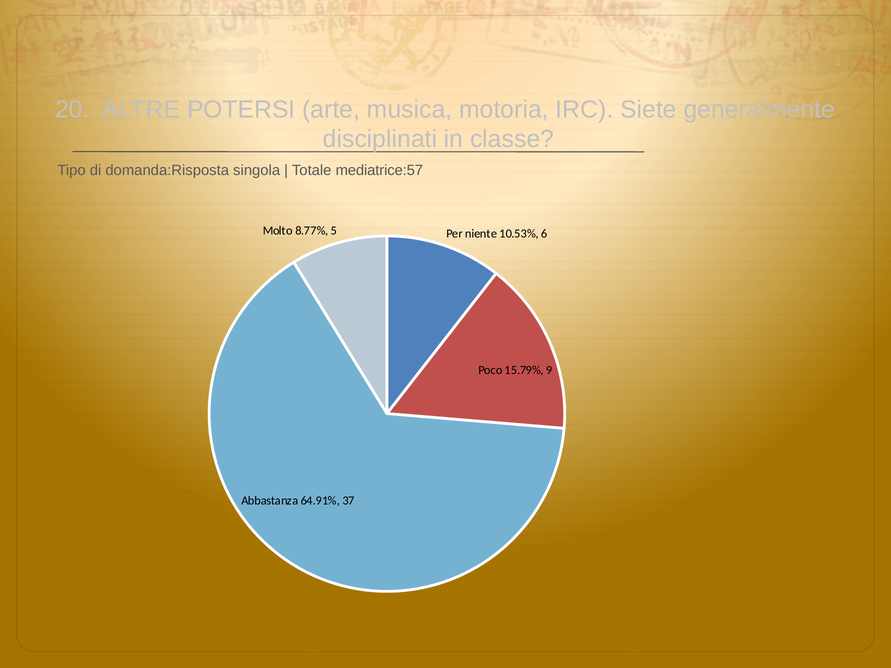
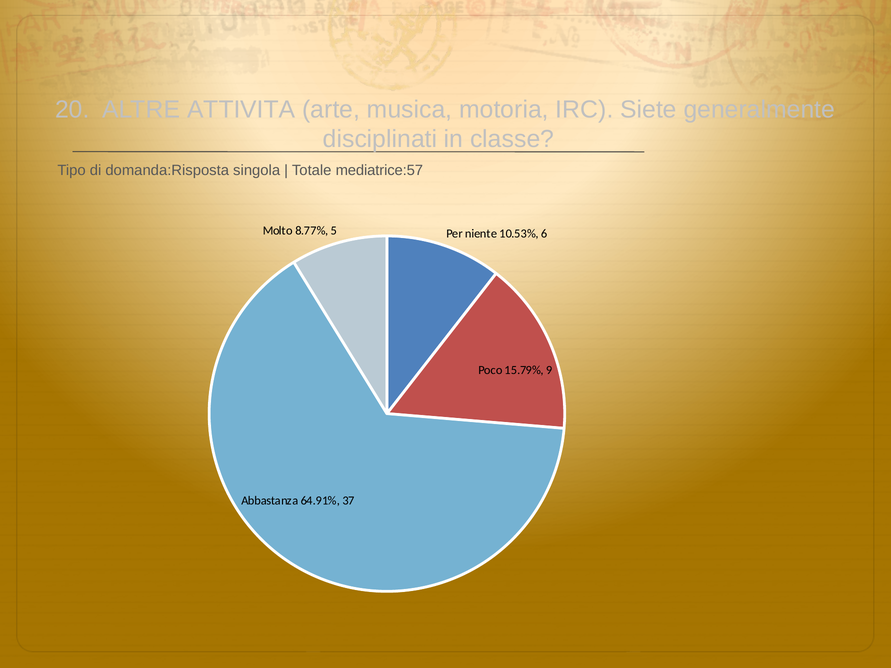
POTERSI: POTERSI -> ATTIVITA
